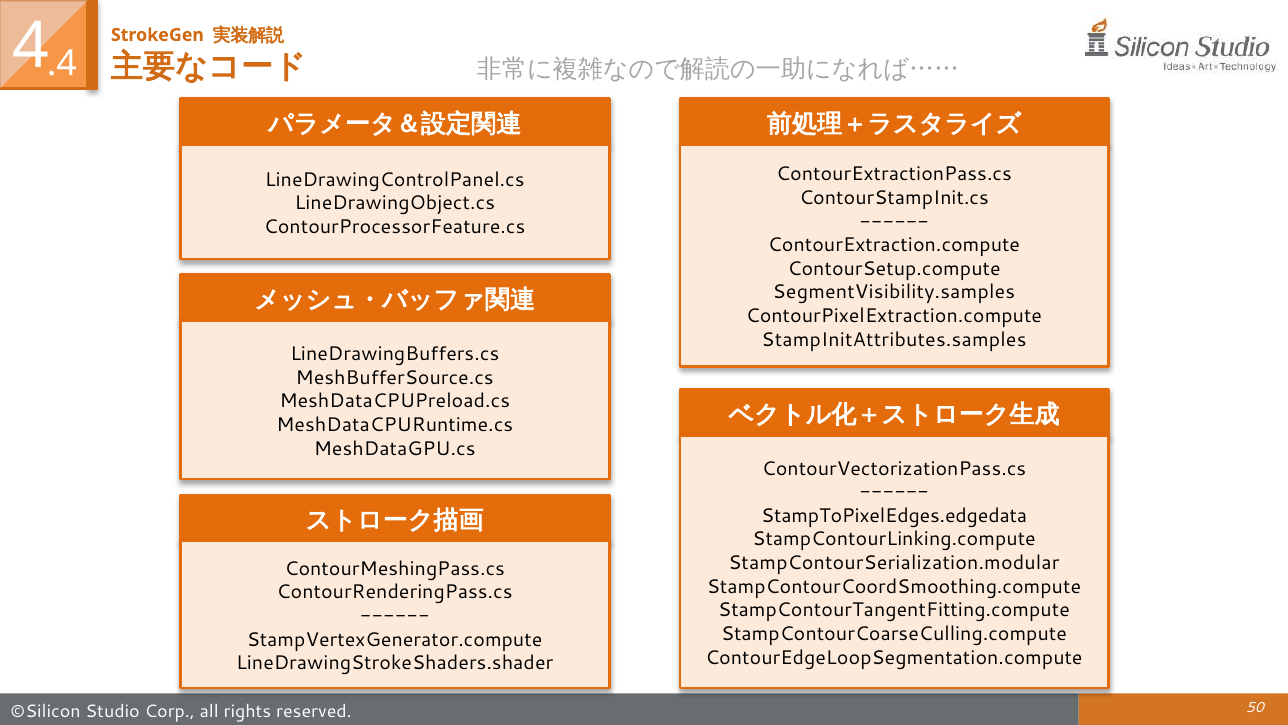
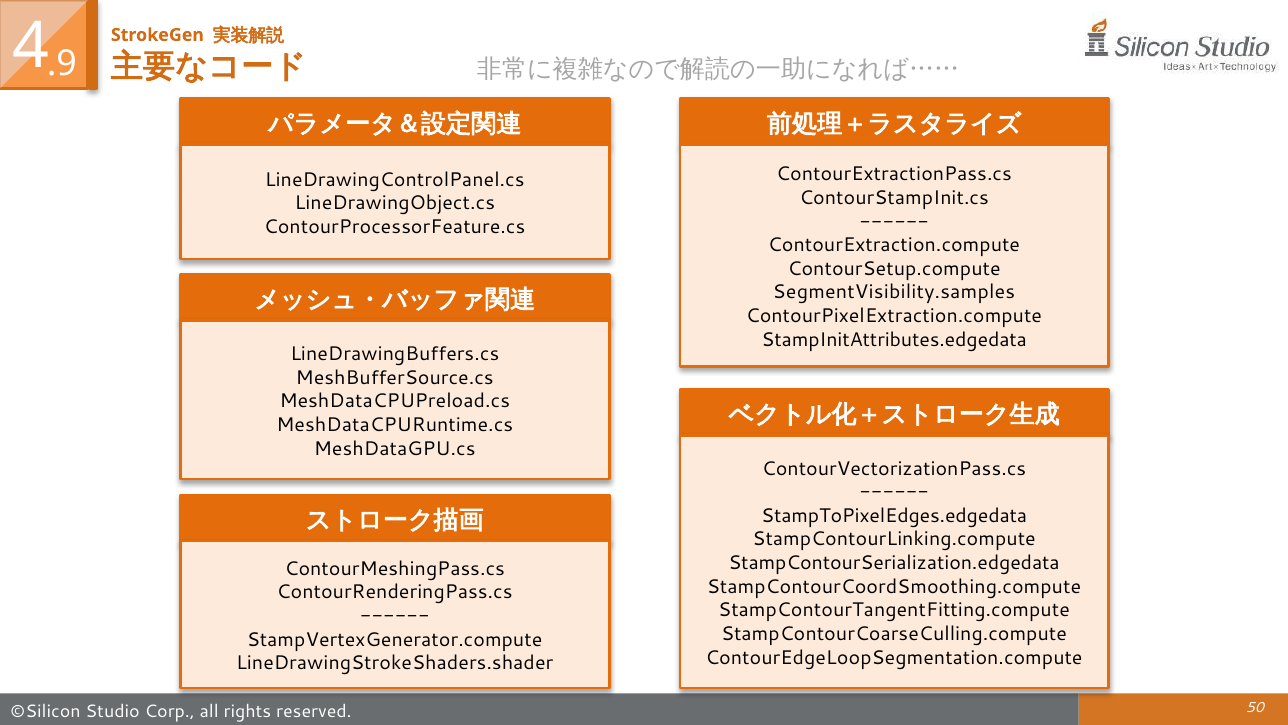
.4: .4 -> .9
StampInitAttributes.samples: StampInitAttributes.samples -> StampInitAttributes.edgedata
StampContourSerialization.modular: StampContourSerialization.modular -> StampContourSerialization.edgedata
